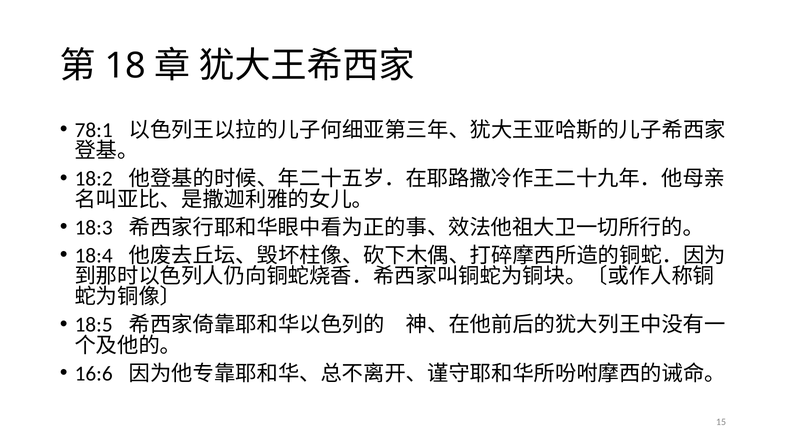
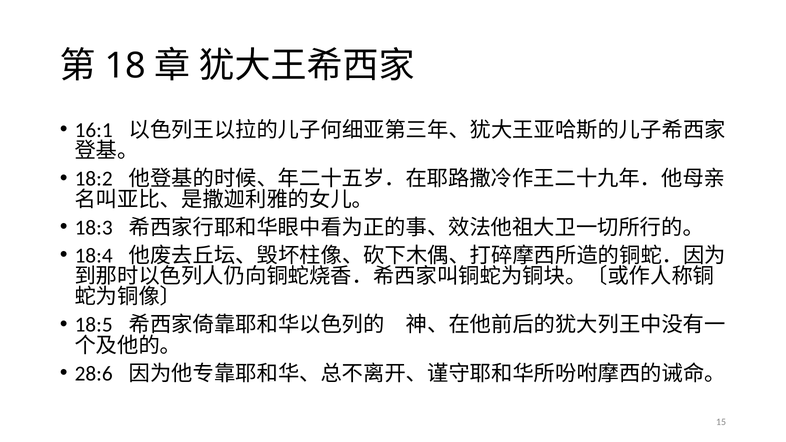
78:1: 78:1 -> 16:1
16:6: 16:6 -> 28:6
